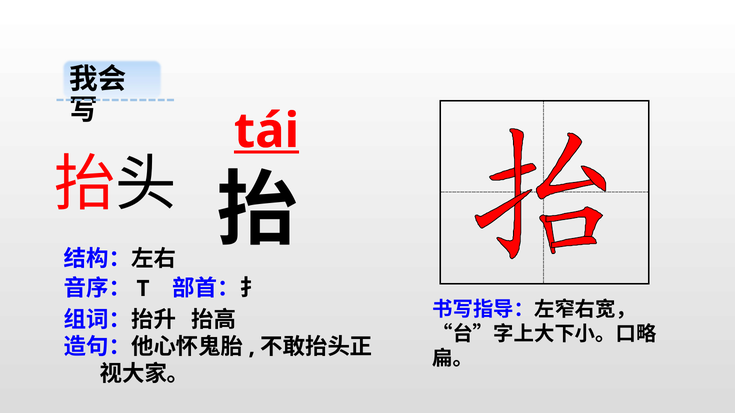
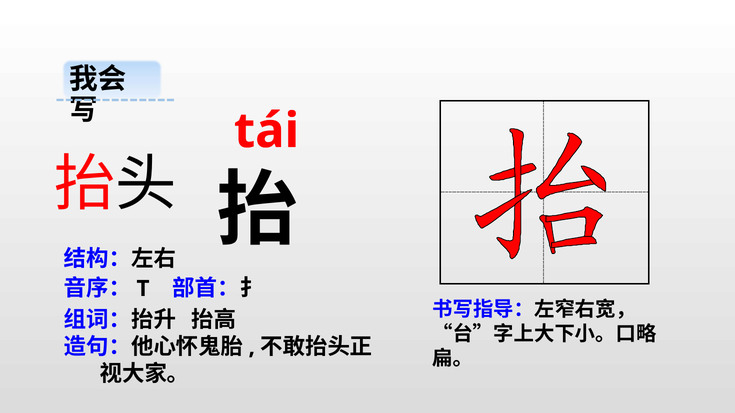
tái underline: present -> none
